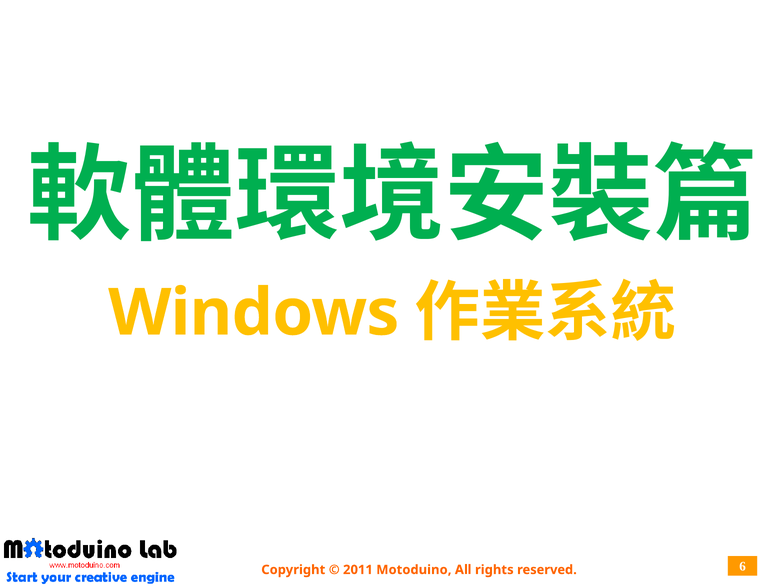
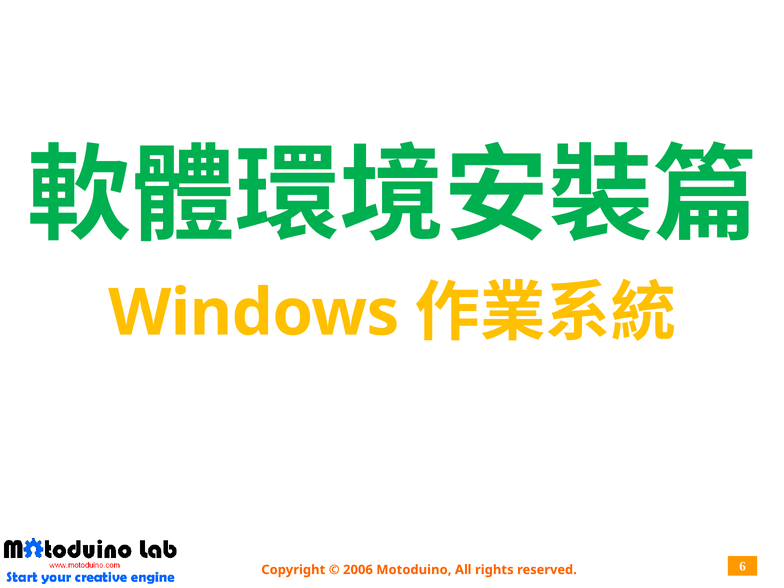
2011: 2011 -> 2006
